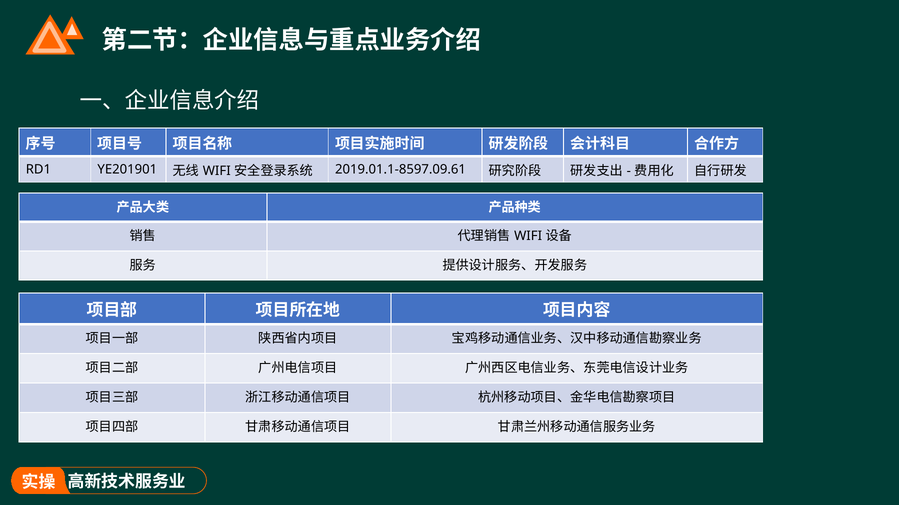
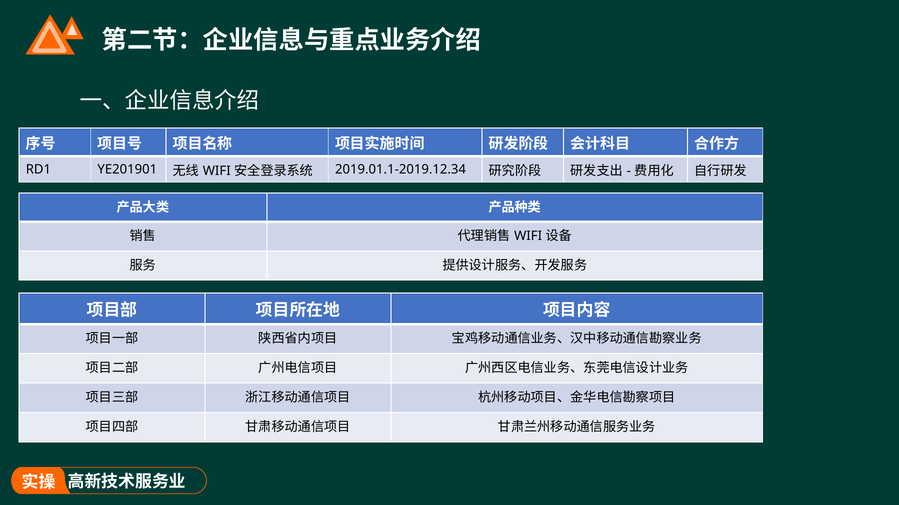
2019.01.1-8597.09.61: 2019.01.1-8597.09.61 -> 2019.01.1-2019.12.34
